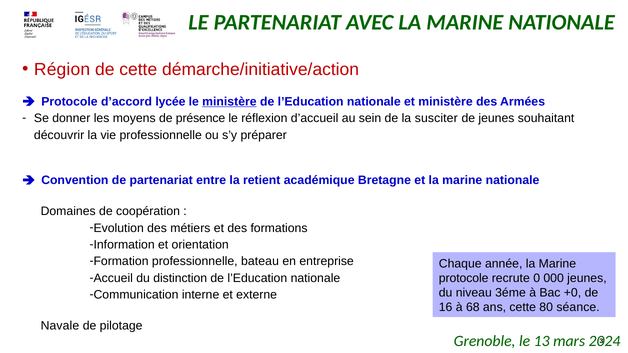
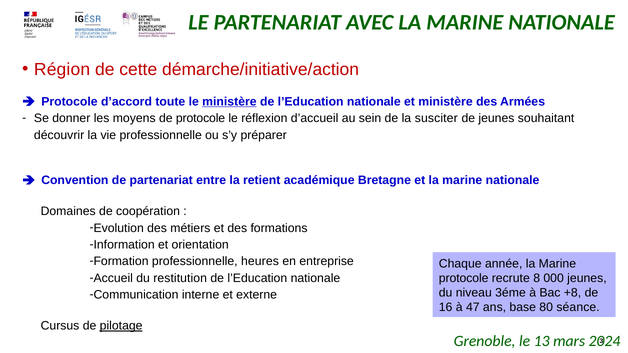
lycée: lycée -> toute
de présence: présence -> protocole
bateau: bateau -> heures
distinction: distinction -> restitution
0: 0 -> 8
+0: +0 -> +8
68: 68 -> 47
ans cette: cette -> base
Navale: Navale -> Cursus
pilotage underline: none -> present
